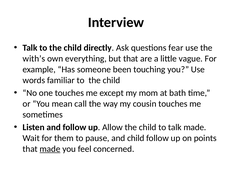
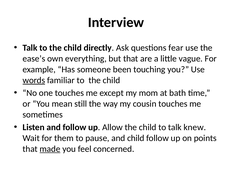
with’s: with’s -> ease’s
words underline: none -> present
call: call -> still
talk made: made -> knew
